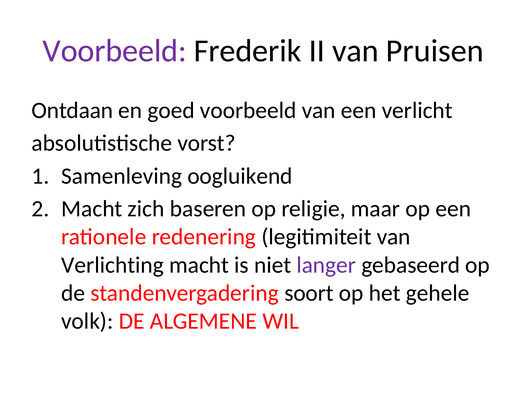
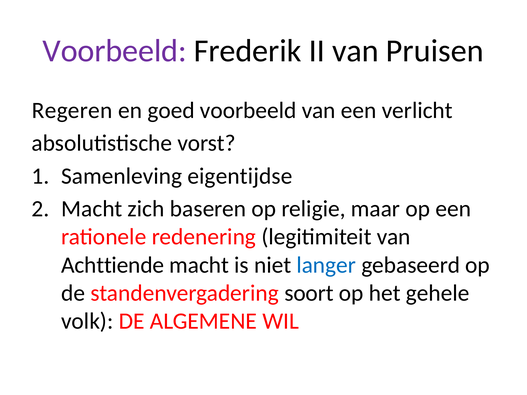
Ontdaan: Ontdaan -> Regeren
oogluikend: oogluikend -> eigentijdse
Verlichting: Verlichting -> Achttiende
langer colour: purple -> blue
